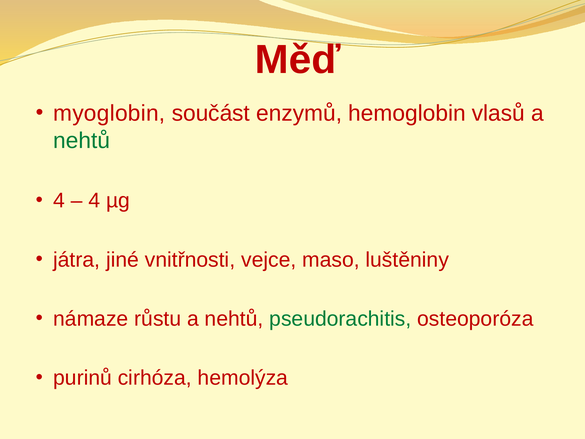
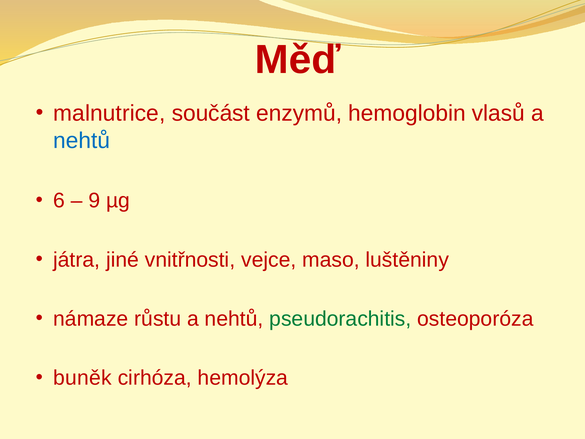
myoglobin: myoglobin -> malnutrice
nehtů at (82, 140) colour: green -> blue
4 at (59, 200): 4 -> 6
4 at (94, 200): 4 -> 9
purinů: purinů -> buněk
